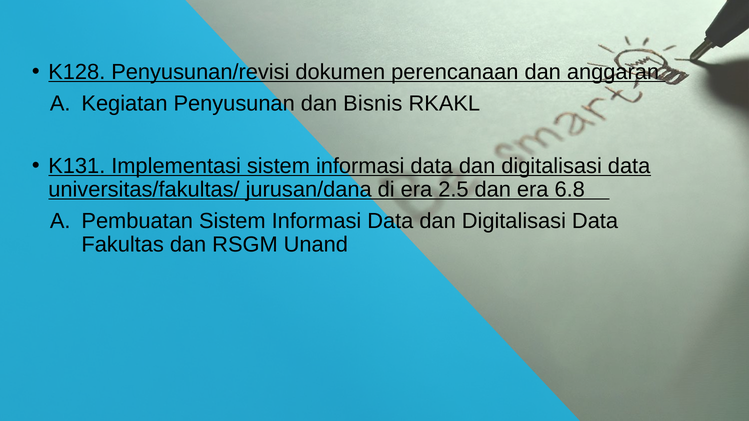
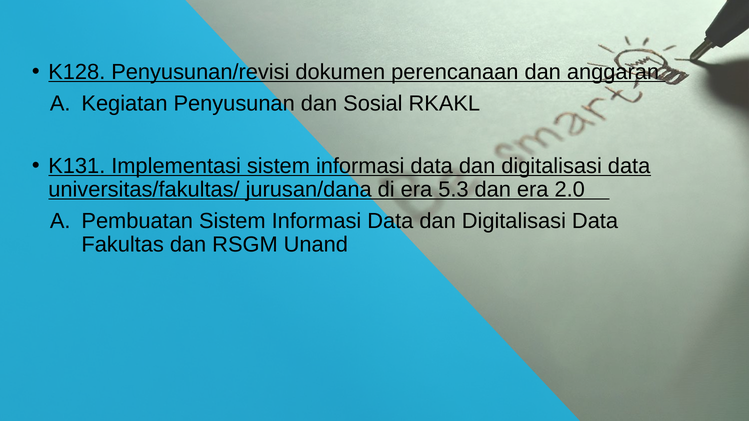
Bisnis: Bisnis -> Sosial
2.5: 2.5 -> 5.3
6.8: 6.8 -> 2.0
